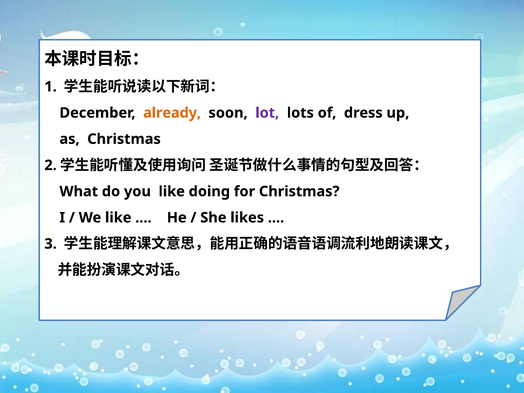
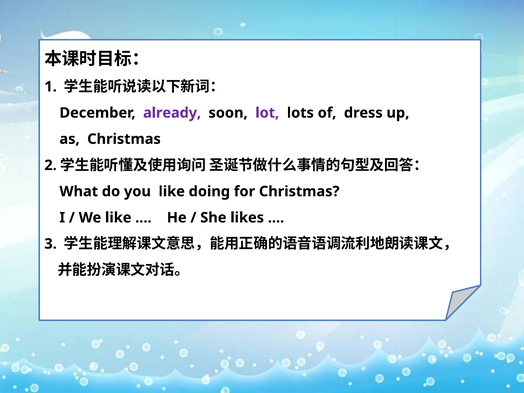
already colour: orange -> purple
